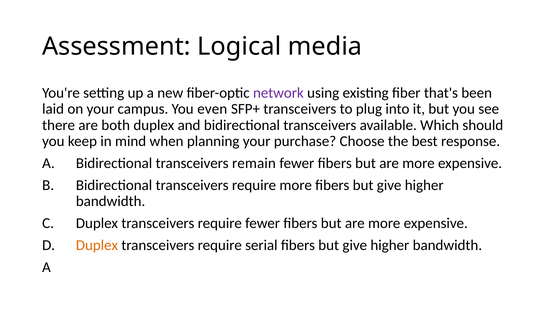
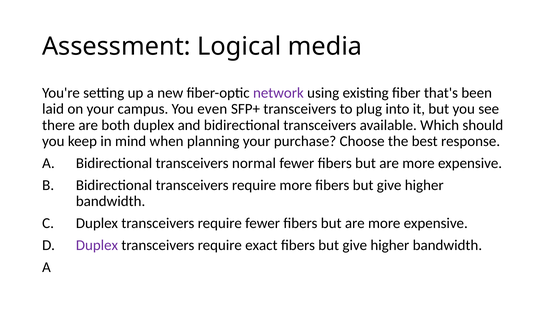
remain: remain -> normal
Duplex at (97, 245) colour: orange -> purple
serial: serial -> exact
